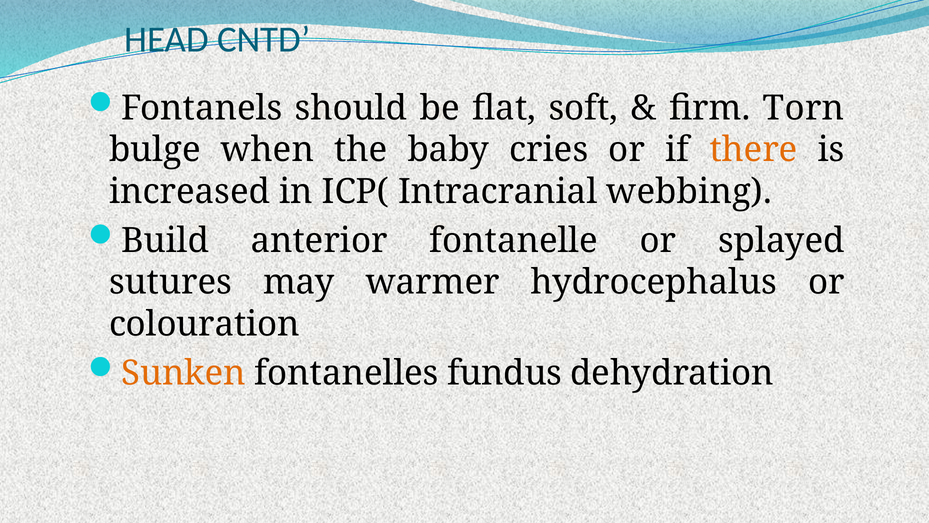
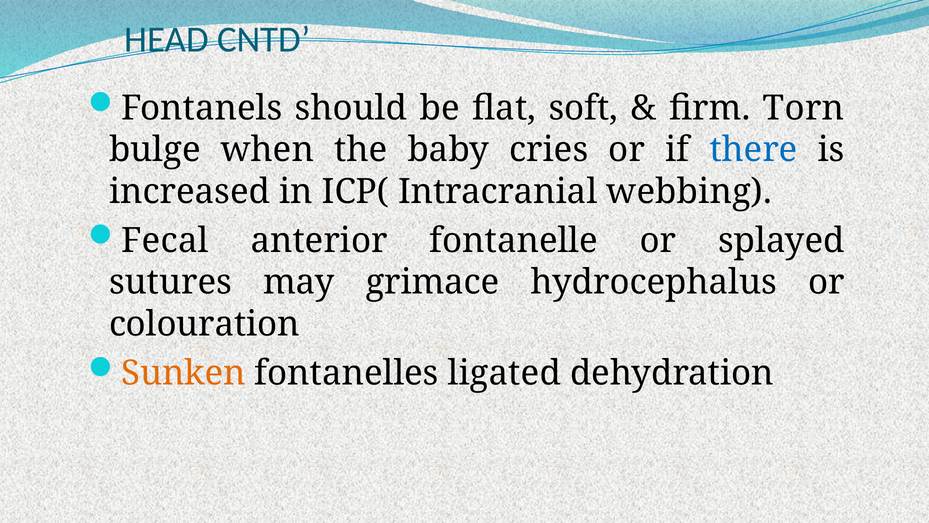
there colour: orange -> blue
Build: Build -> Fecal
warmer: warmer -> grimace
fundus: fundus -> ligated
